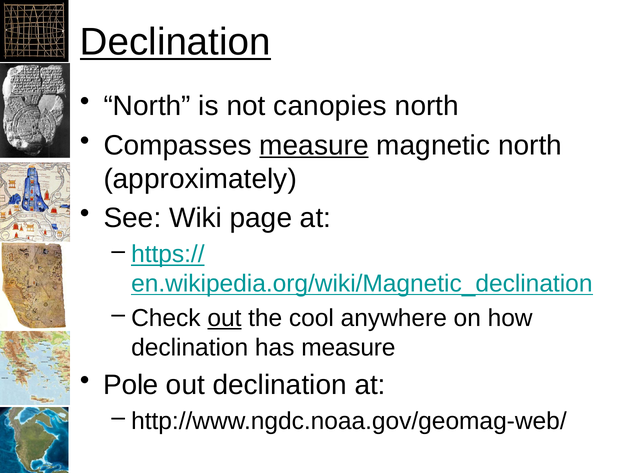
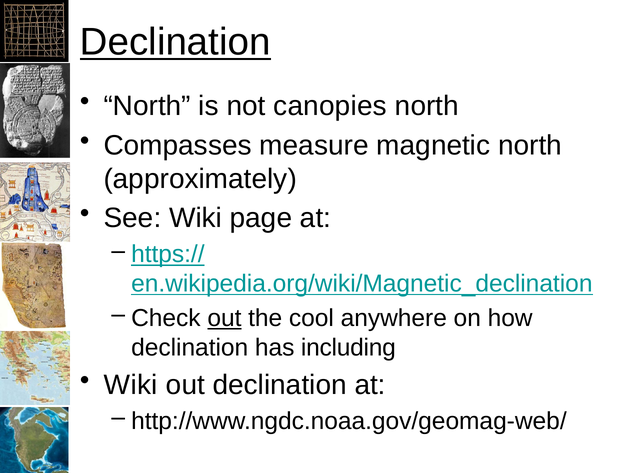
measure at (314, 145) underline: present -> none
has measure: measure -> including
Pole at (131, 385): Pole -> Wiki
